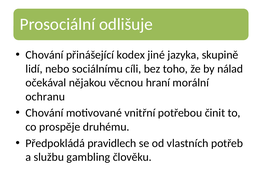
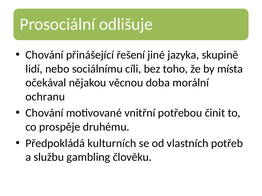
kodex: kodex -> řešení
nálad: nálad -> místa
hraní: hraní -> doba
pravidlech: pravidlech -> kulturních
